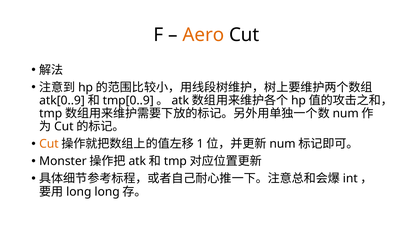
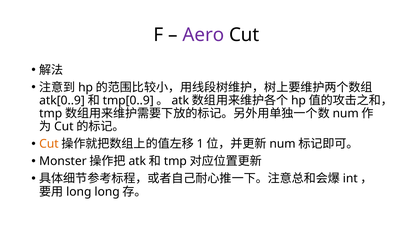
Aero colour: orange -> purple
